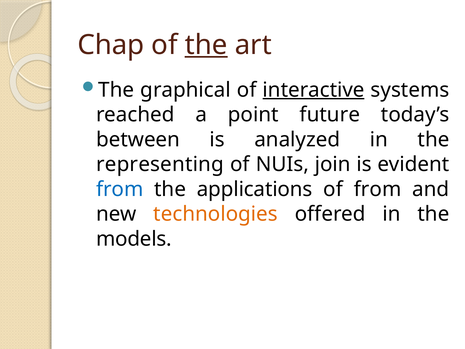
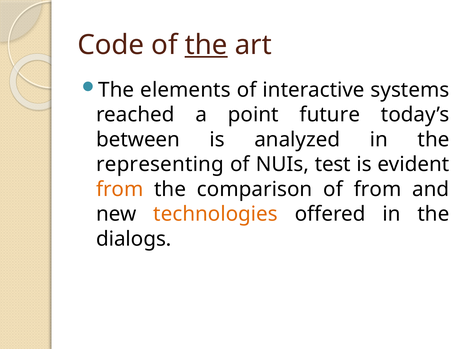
Chap: Chap -> Code
graphical: graphical -> elements
interactive underline: present -> none
join: join -> test
from at (120, 189) colour: blue -> orange
applications: applications -> comparison
models: models -> dialogs
